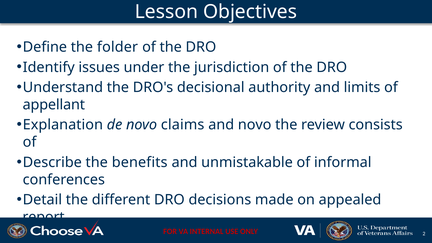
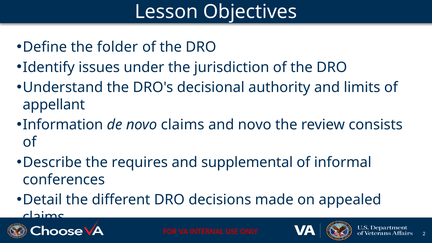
Explanation: Explanation -> Information
benefits: benefits -> requires
unmistakable: unmistakable -> supplemental
report at (44, 217): report -> claims
